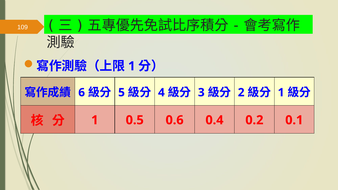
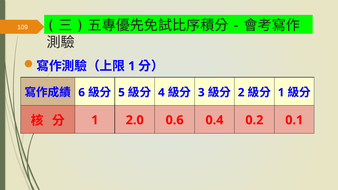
0.5: 0.5 -> 2.0
